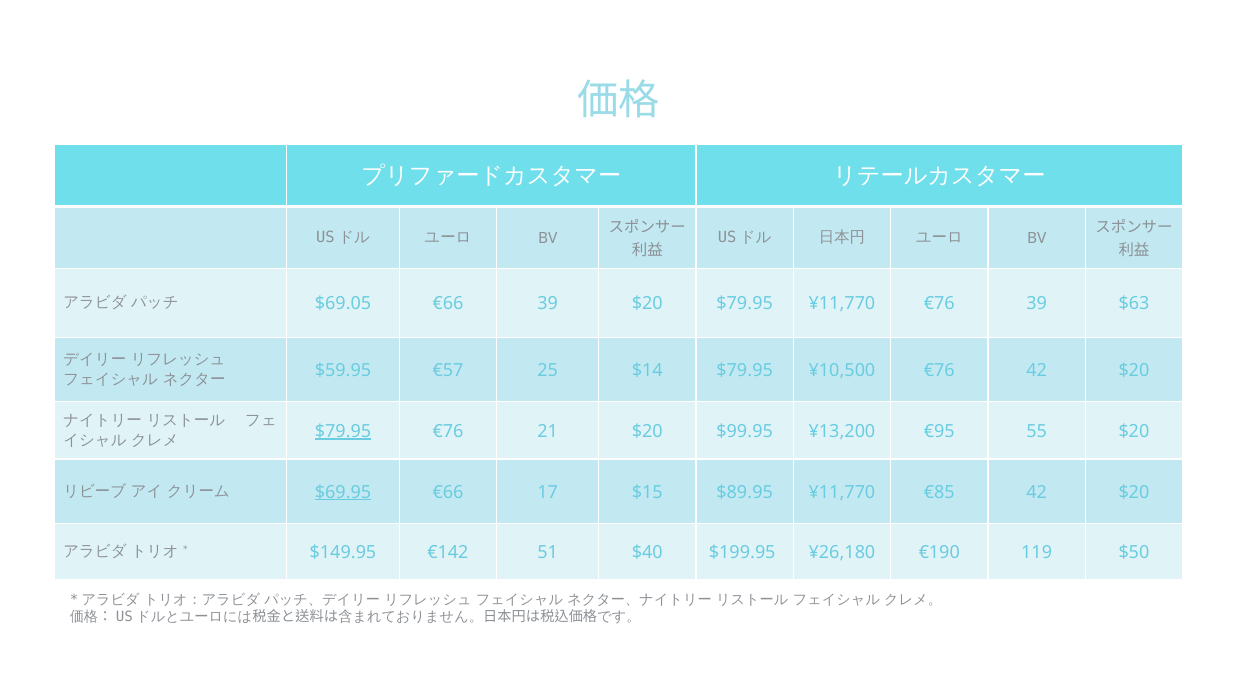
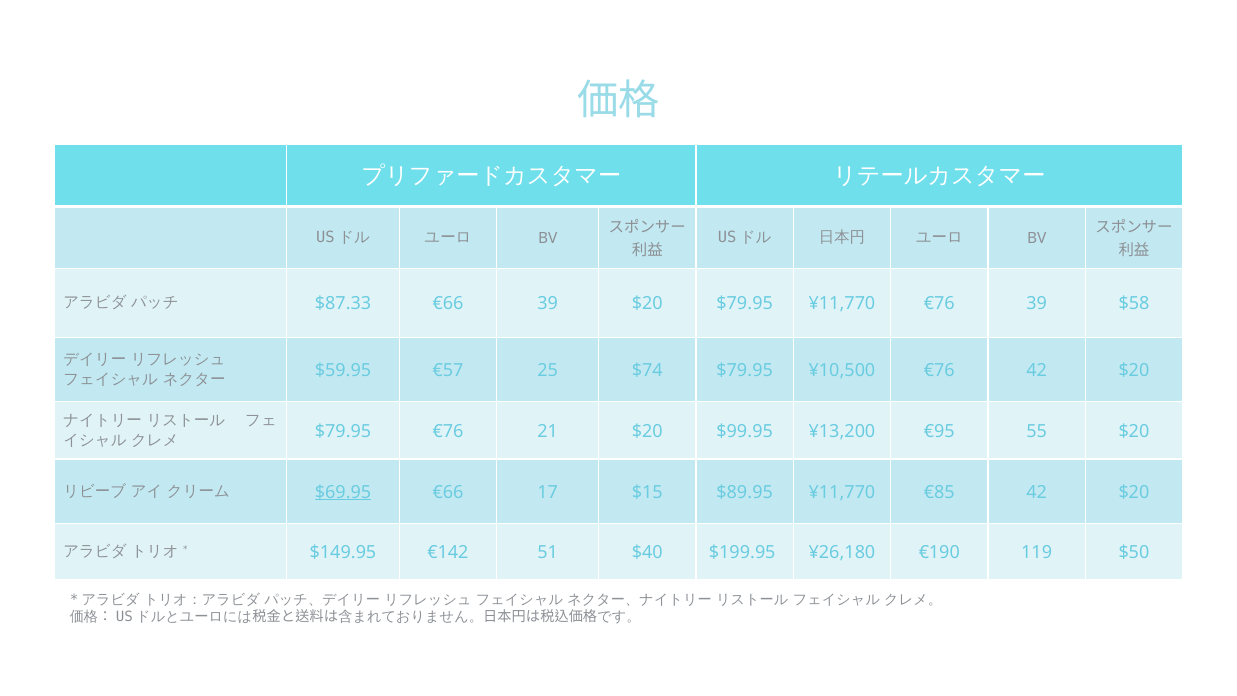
$69.05: $69.05 -> $87.33
$63: $63 -> $58
$14: $14 -> $74
$79.95 at (343, 431) underline: present -> none
